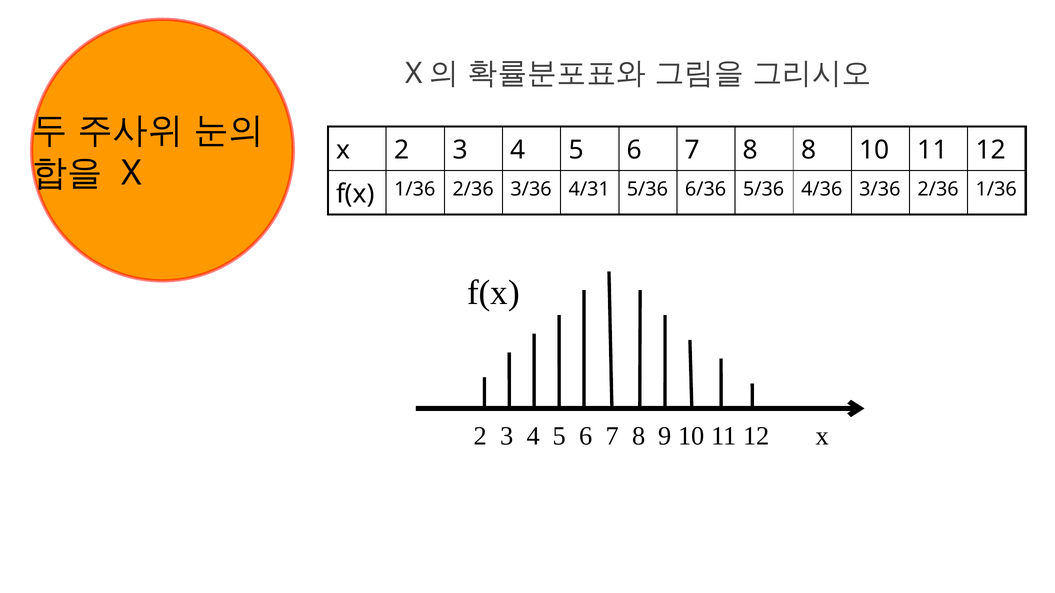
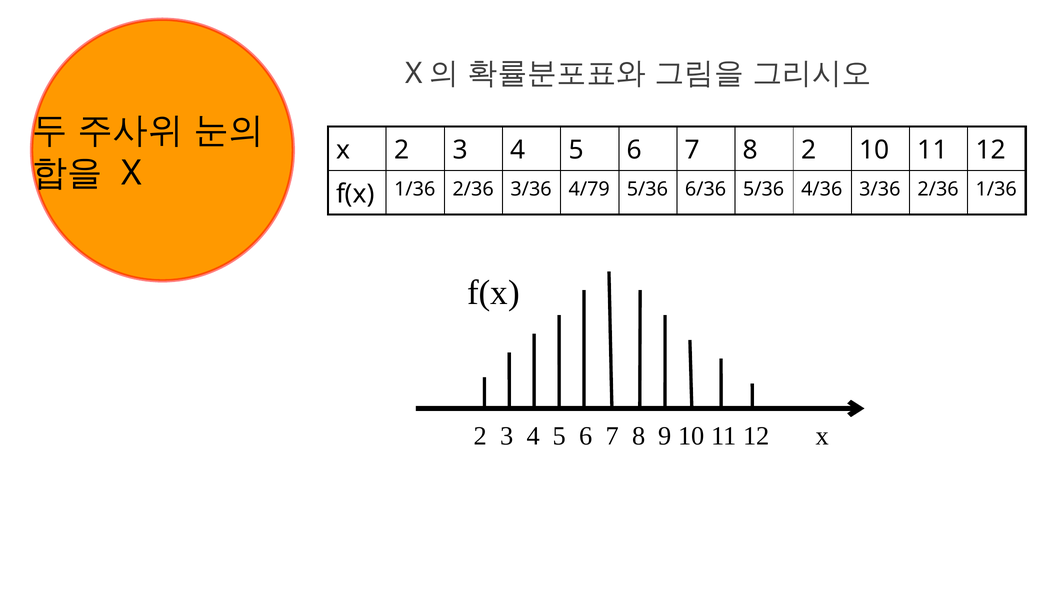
8 8: 8 -> 2
4/31: 4/31 -> 4/79
